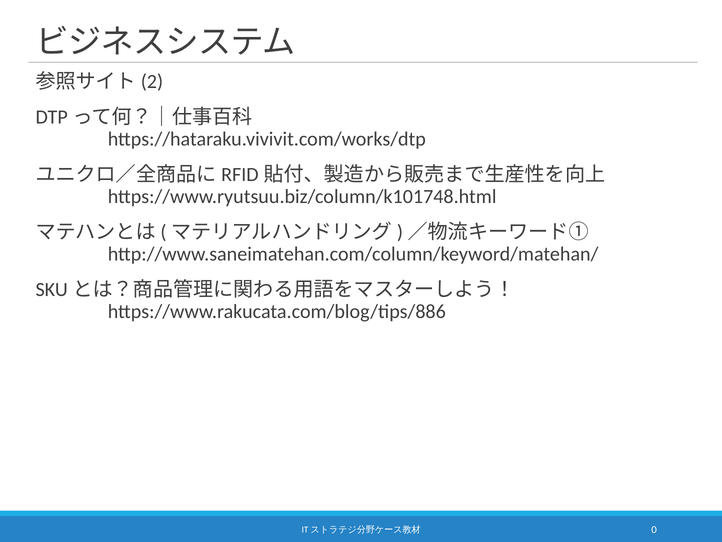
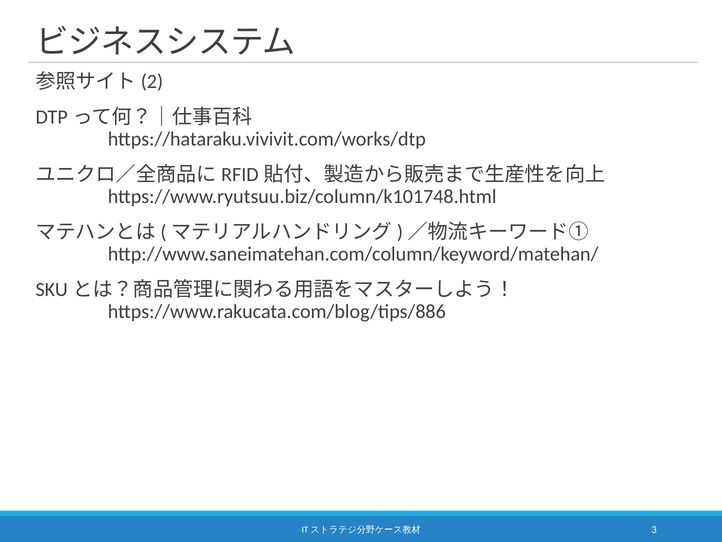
0: 0 -> 3
